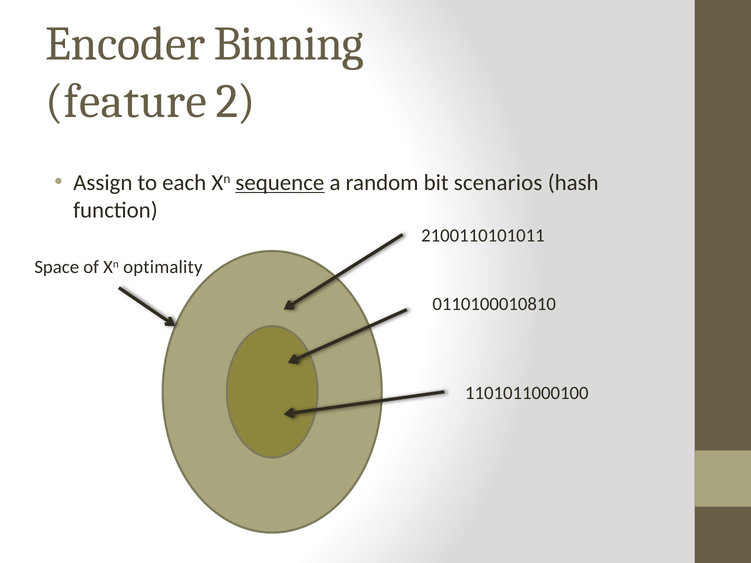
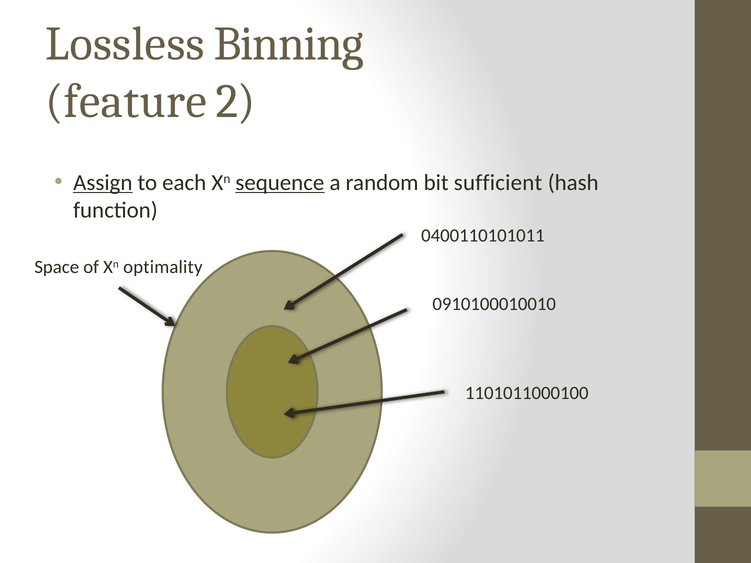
Encoder: Encoder -> Lossless
Assign underline: none -> present
scenarios: scenarios -> sufficient
2100110101011: 2100110101011 -> 0400110101011
0110100010810: 0110100010810 -> 0910100010010
